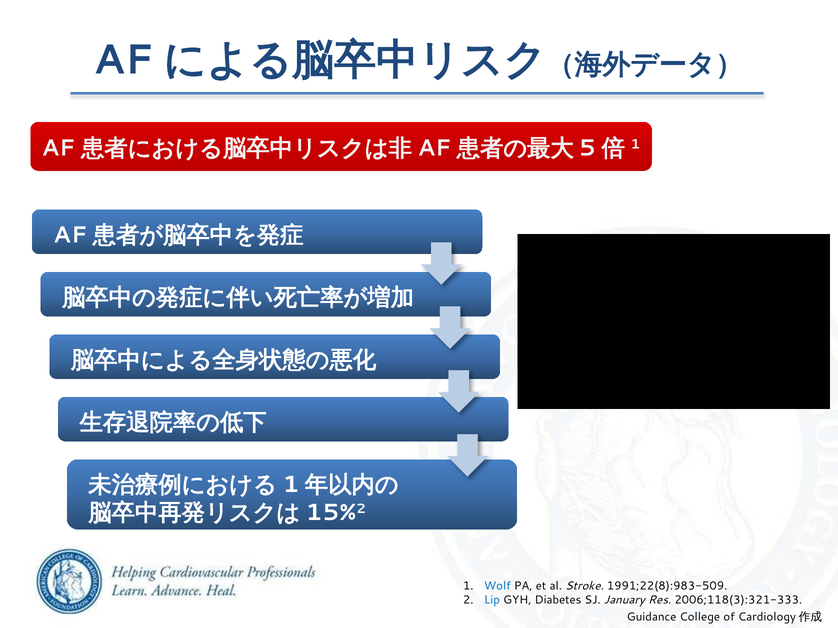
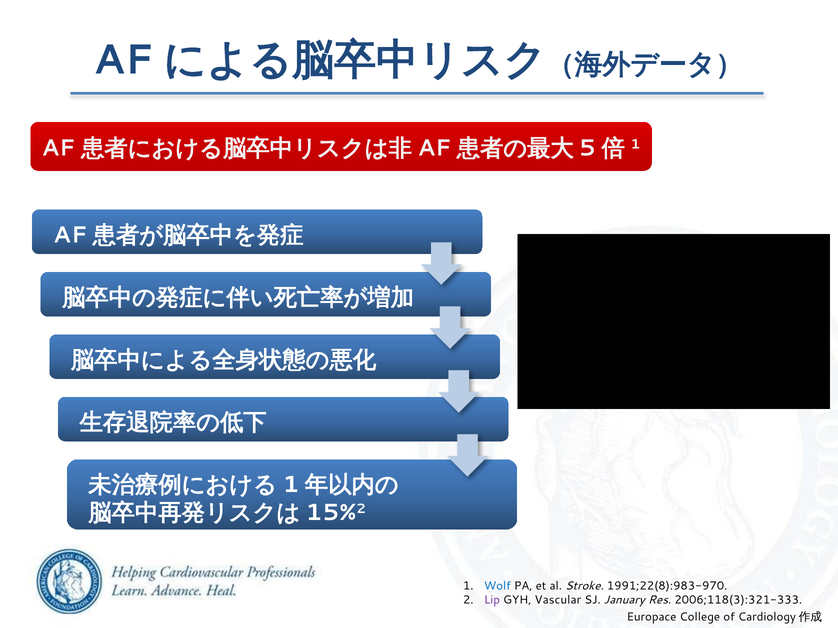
1991;22(8):983-509: 1991;22(8):983-509 -> 1991;22(8):983-970
Lip colour: blue -> purple
Diabetes: Diabetes -> Vascular
Guidance: Guidance -> Europace
